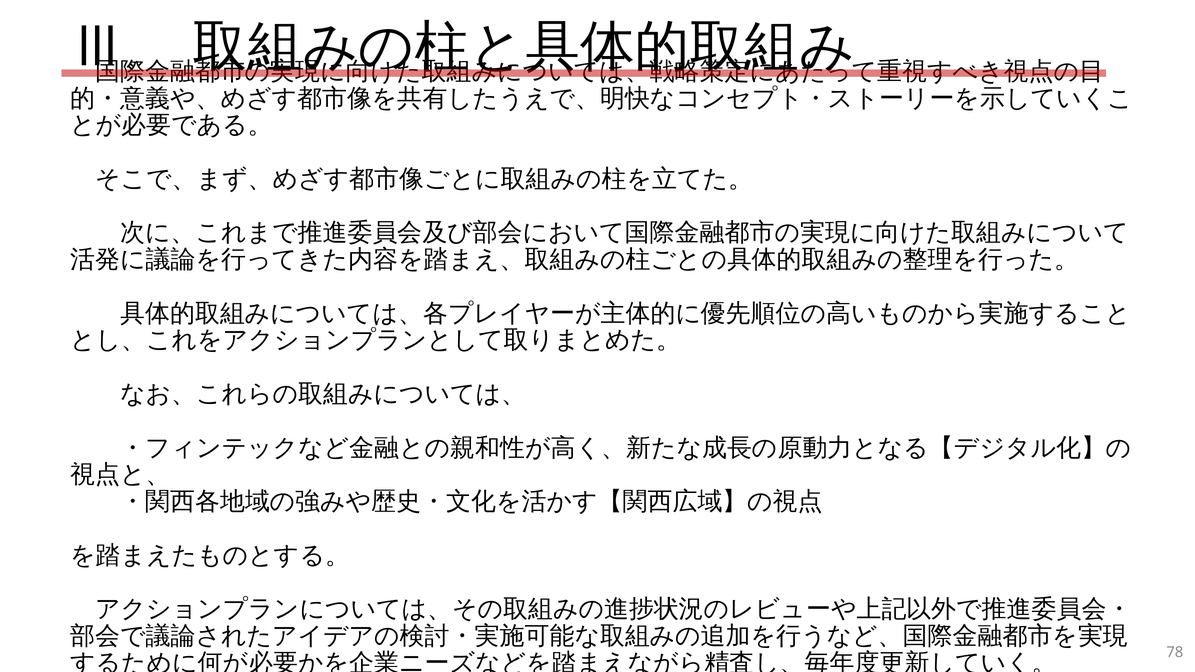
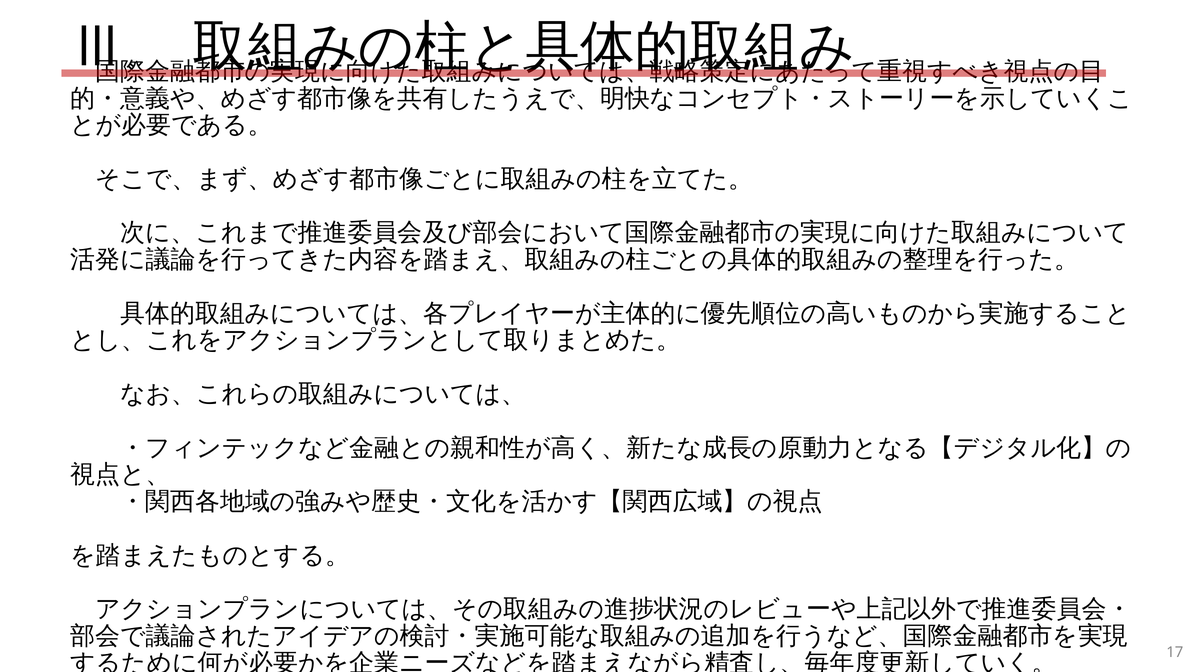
78: 78 -> 17
